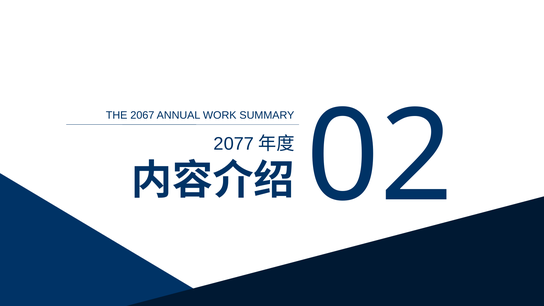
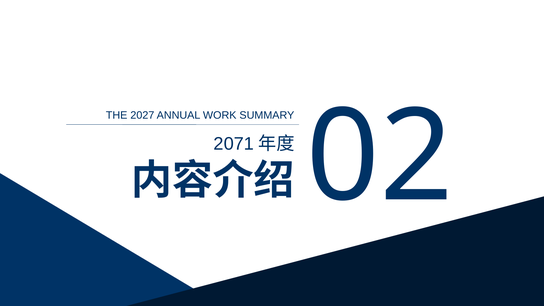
2067: 2067 -> 2027
2077: 2077 -> 2071
